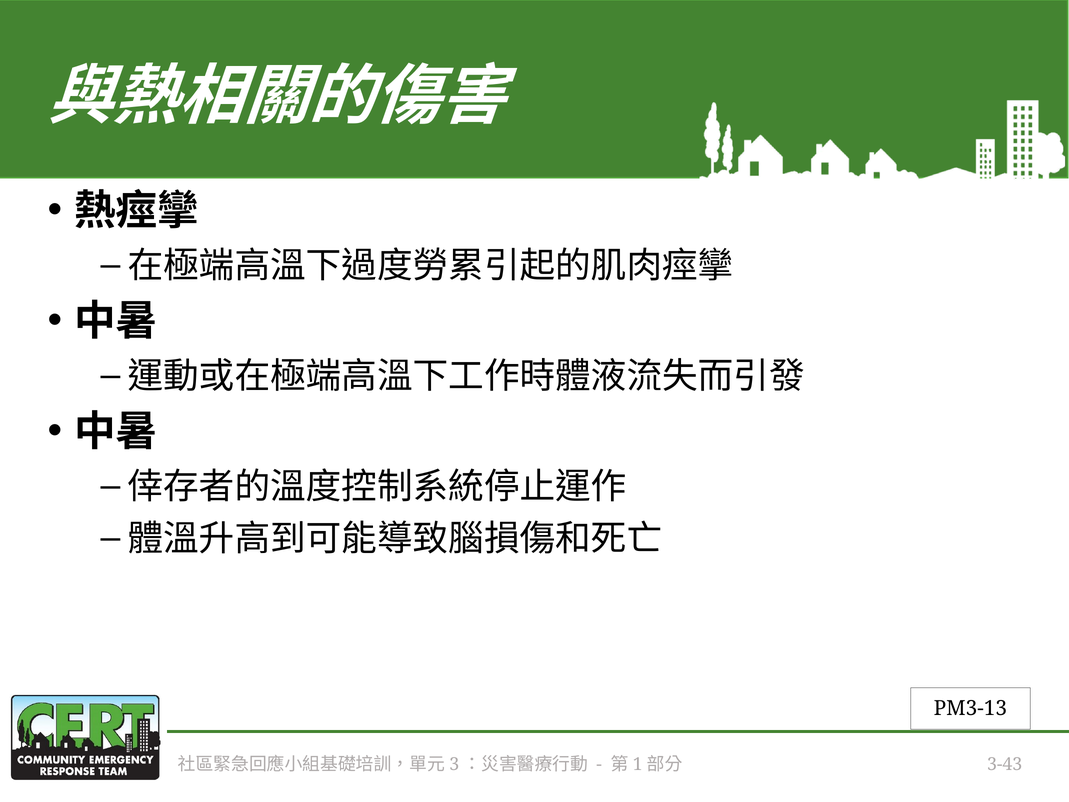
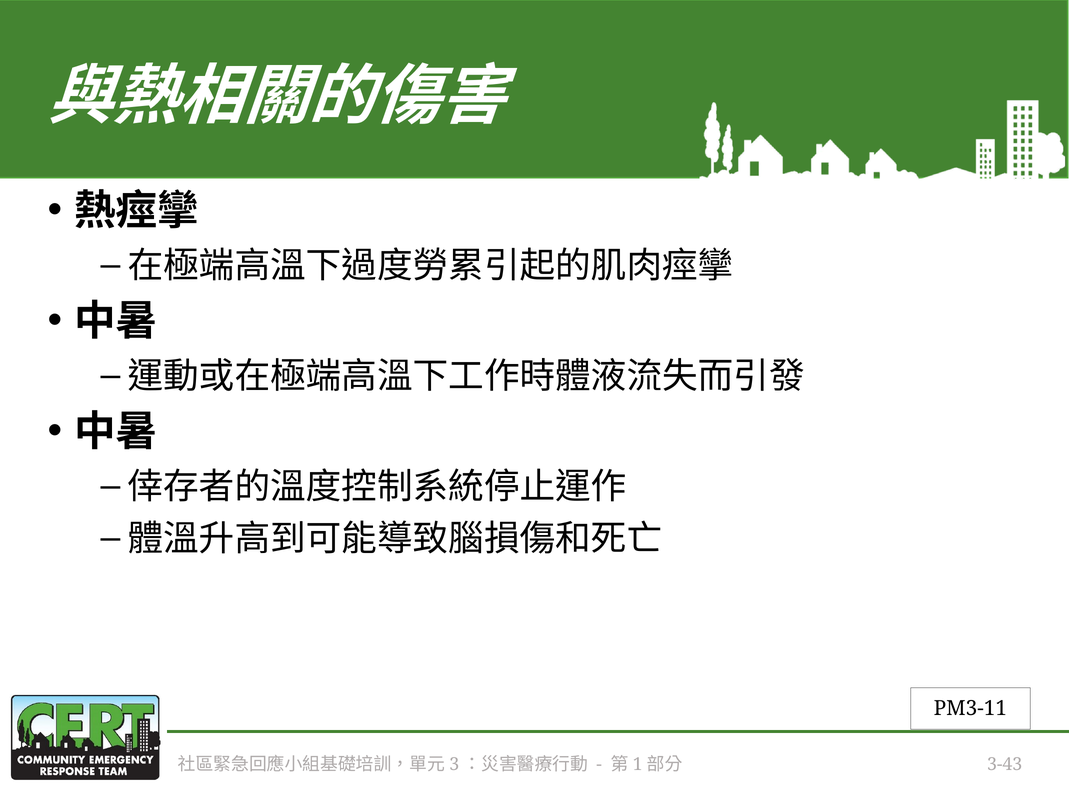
PM3-13: PM3-13 -> PM3-11
